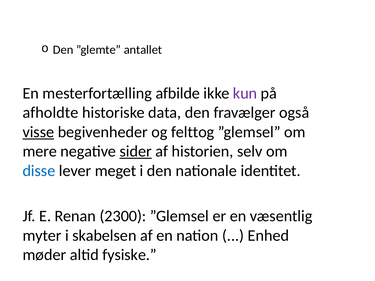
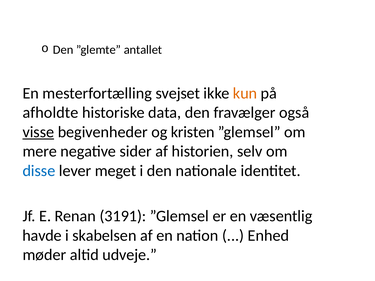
afbilde: afbilde -> svejset
kun colour: purple -> orange
felttog: felttog -> kristen
sider underline: present -> none
2300: 2300 -> 3191
myter: myter -> havde
fysiske: fysiske -> udveje
